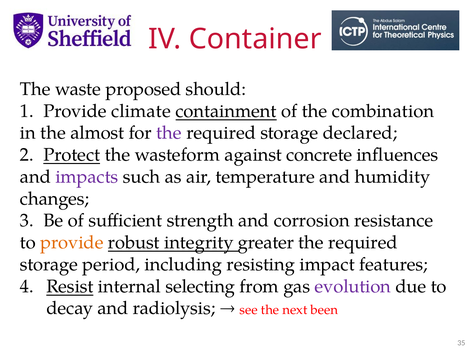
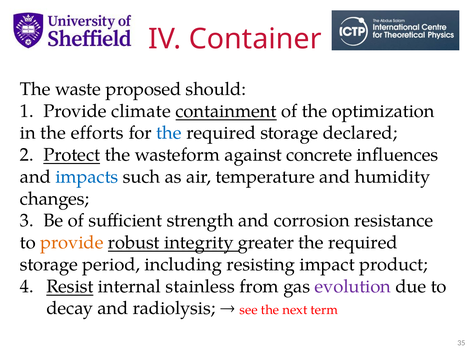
combination: combination -> optimization
almost: almost -> efforts
the at (169, 133) colour: purple -> blue
impacts colour: purple -> blue
features: features -> product
selecting: selecting -> stainless
been: been -> term
